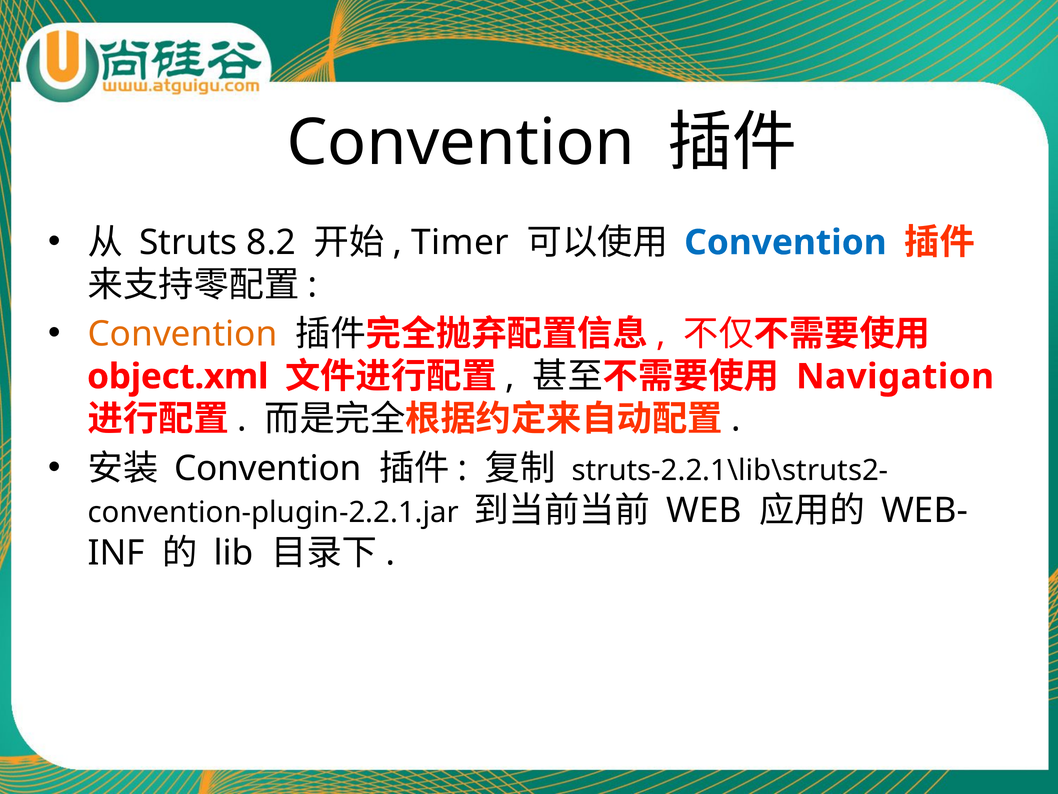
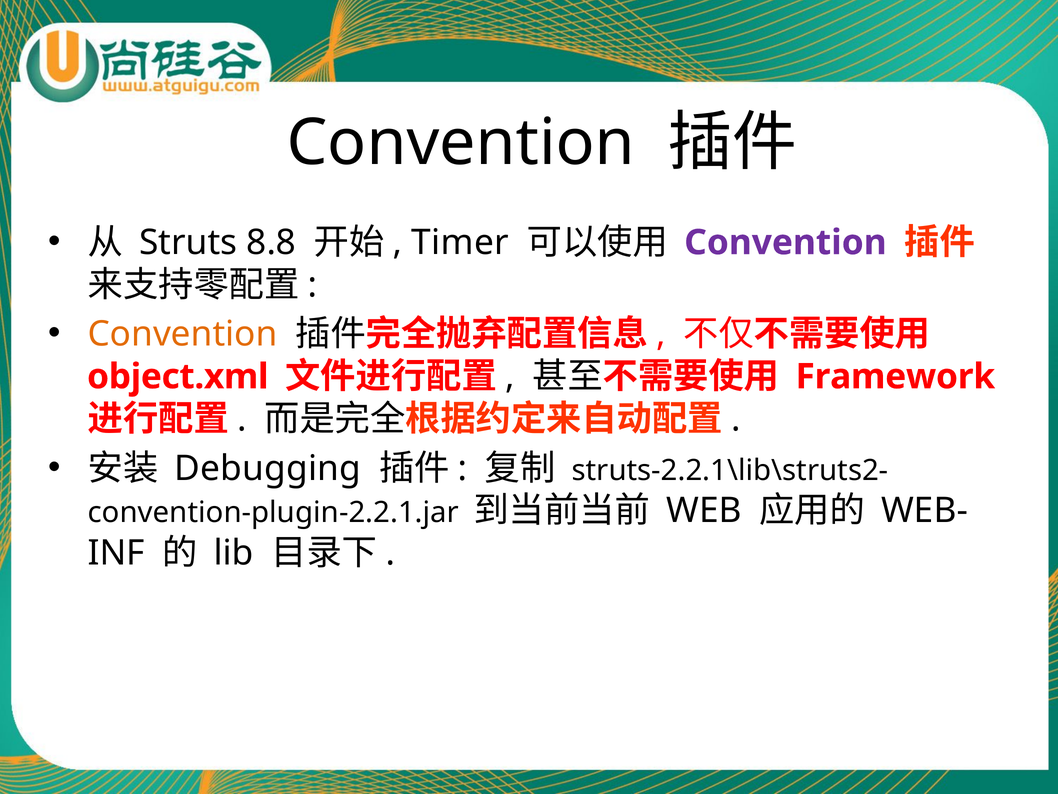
8.2: 8.2 -> 8.8
Convention at (785, 242) colour: blue -> purple
Navigation: Navigation -> Framework
Convention at (268, 468): Convention -> Debugging
